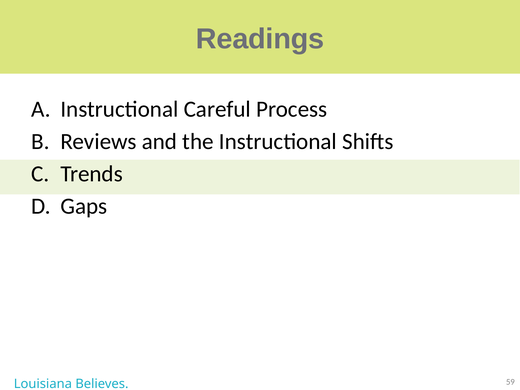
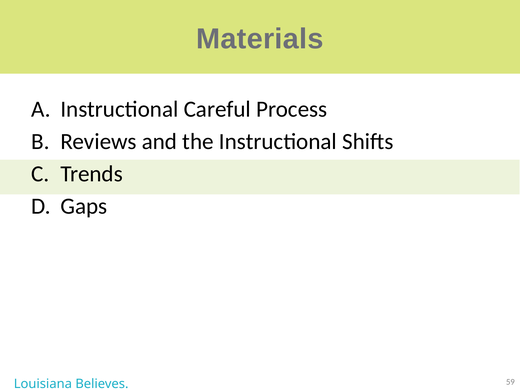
Readings: Readings -> Materials
